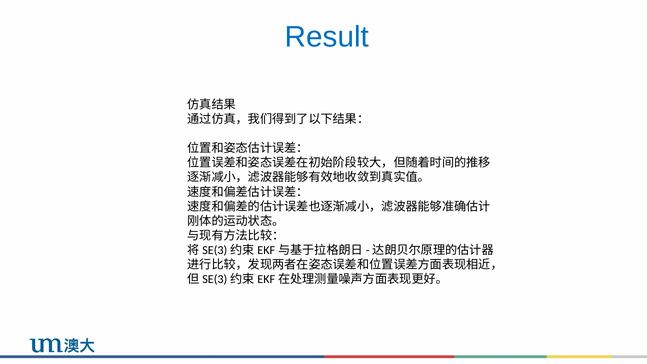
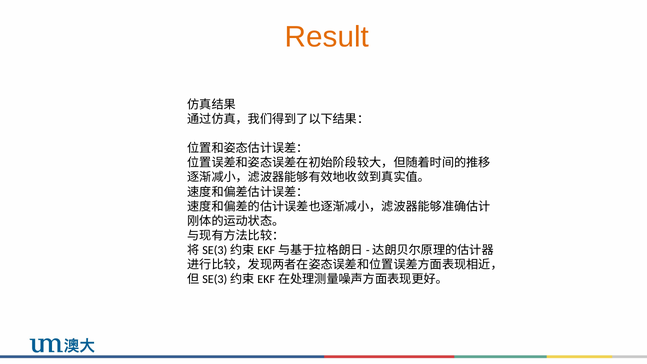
Result colour: blue -> orange
